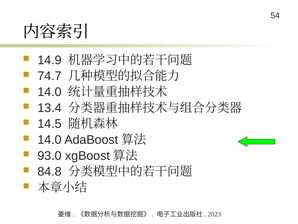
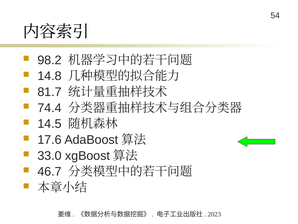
14.9: 14.9 -> 98.2
74.7: 74.7 -> 14.8
14.0 at (50, 92): 14.0 -> 81.7
13.4: 13.4 -> 74.4
14.0 at (50, 139): 14.0 -> 17.6
93.0: 93.0 -> 33.0
84.8: 84.8 -> 46.7
